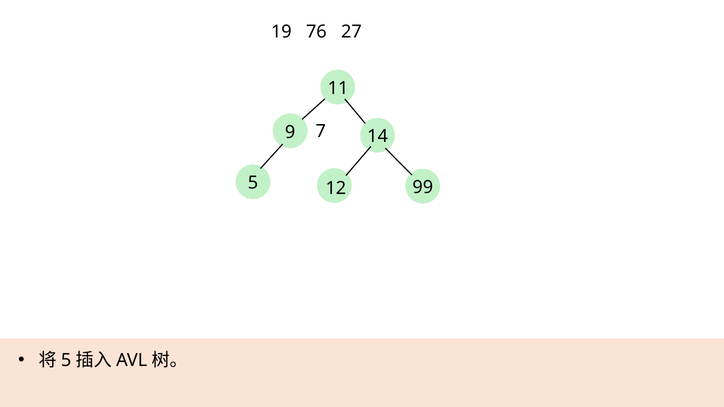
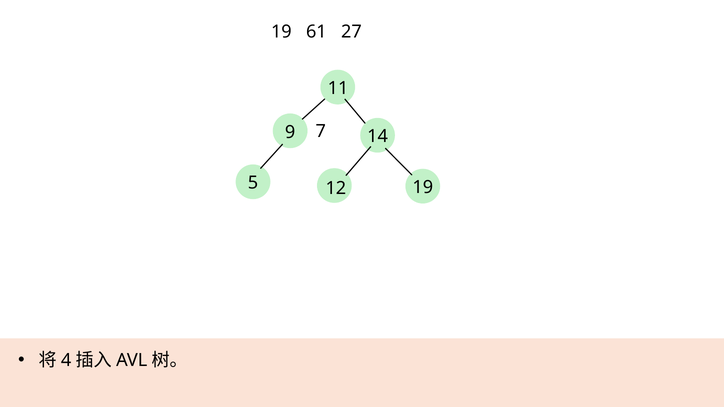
76: 76 -> 61
5 99: 99 -> 19
5 at (66, 360): 5 -> 4
